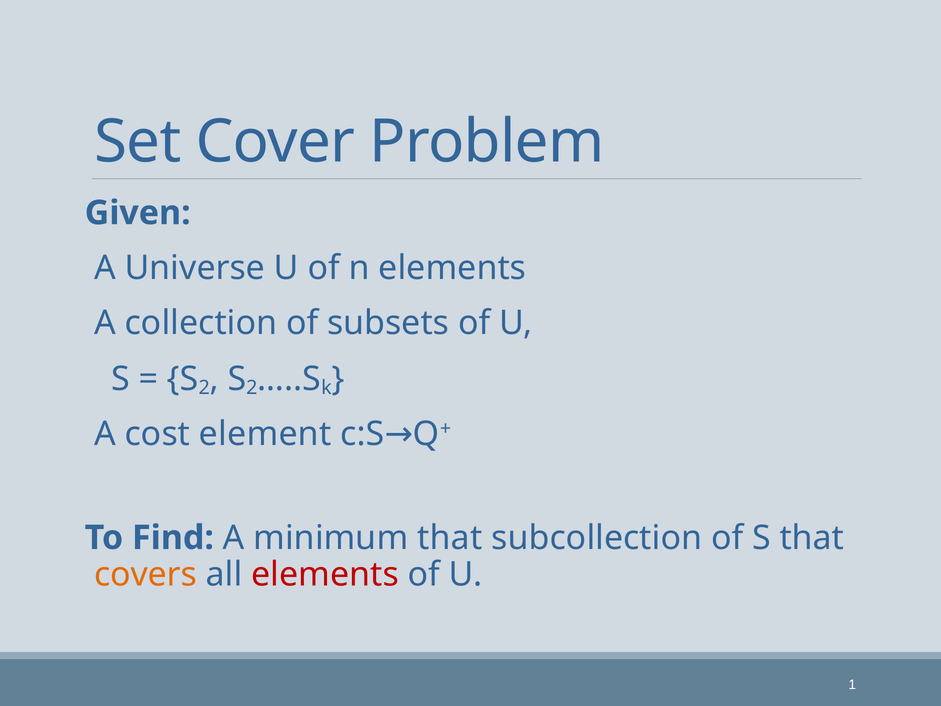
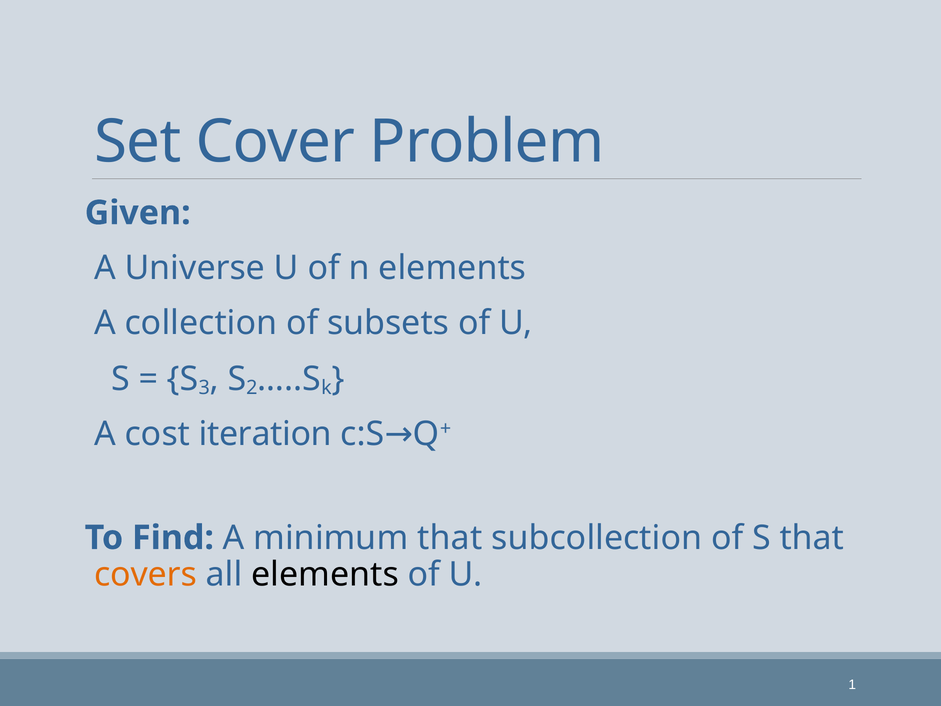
2 at (204, 387): 2 -> 3
element: element -> iteration
elements at (325, 574) colour: red -> black
